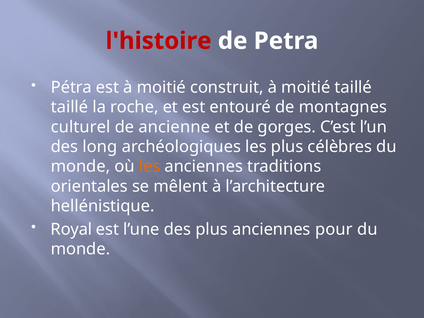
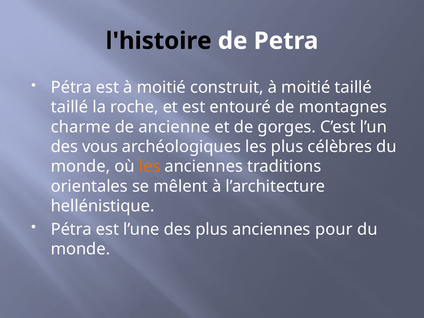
l'histoire colour: red -> black
culturel: culturel -> charme
long: long -> vous
Royal at (71, 229): Royal -> Pétra
